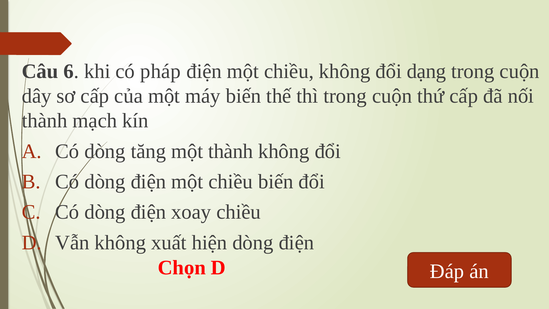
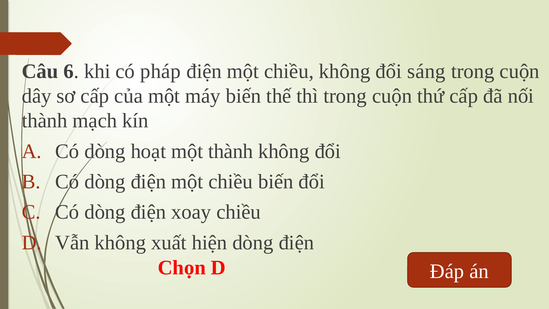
dạng: dạng -> sáng
tăng: tăng -> hoạt
